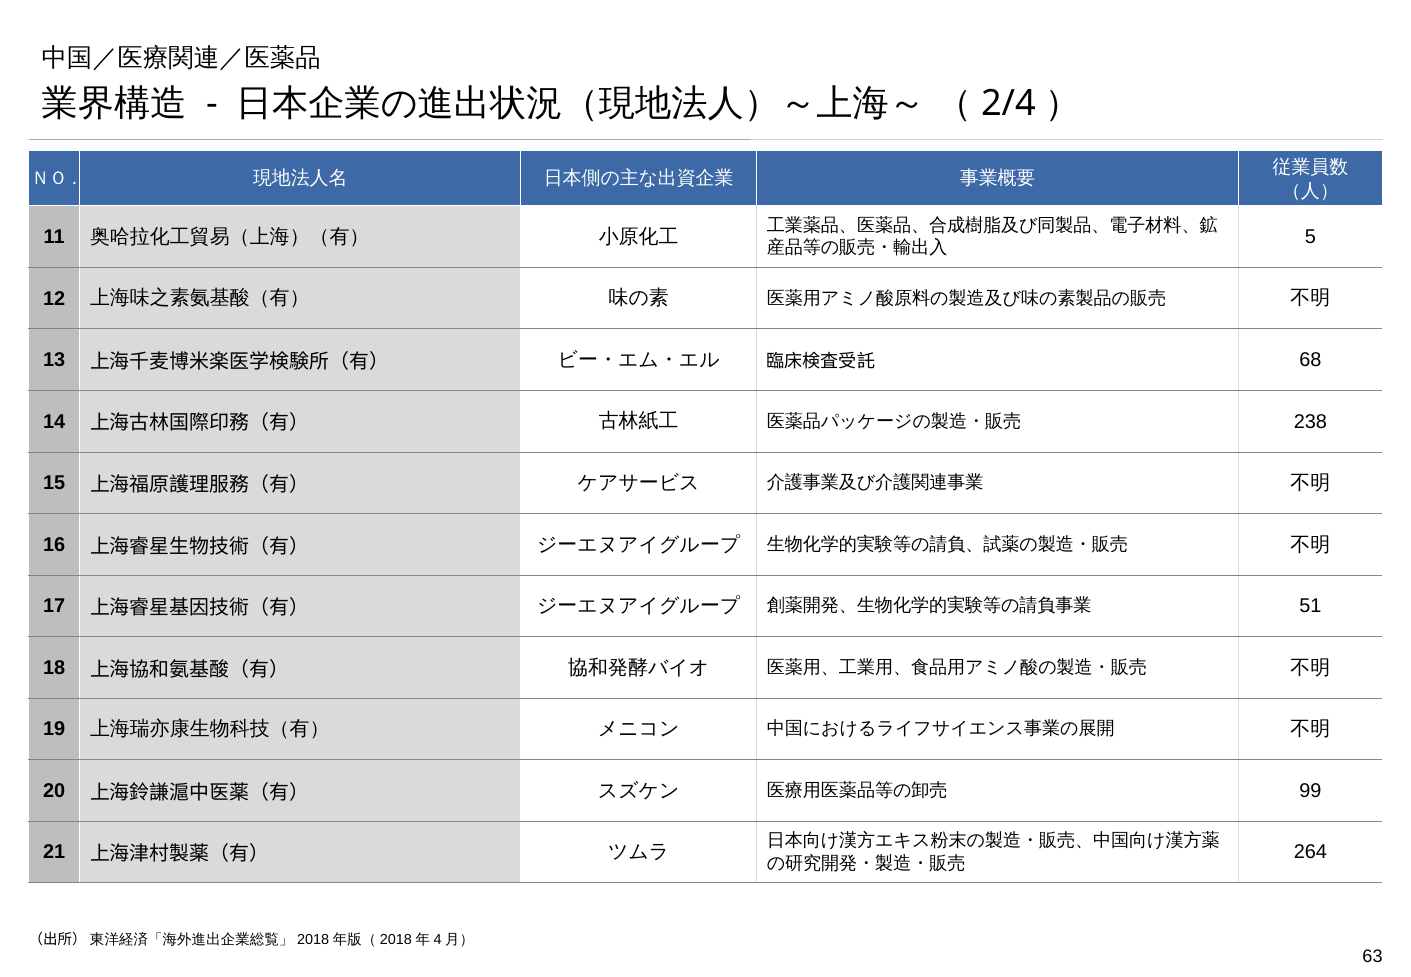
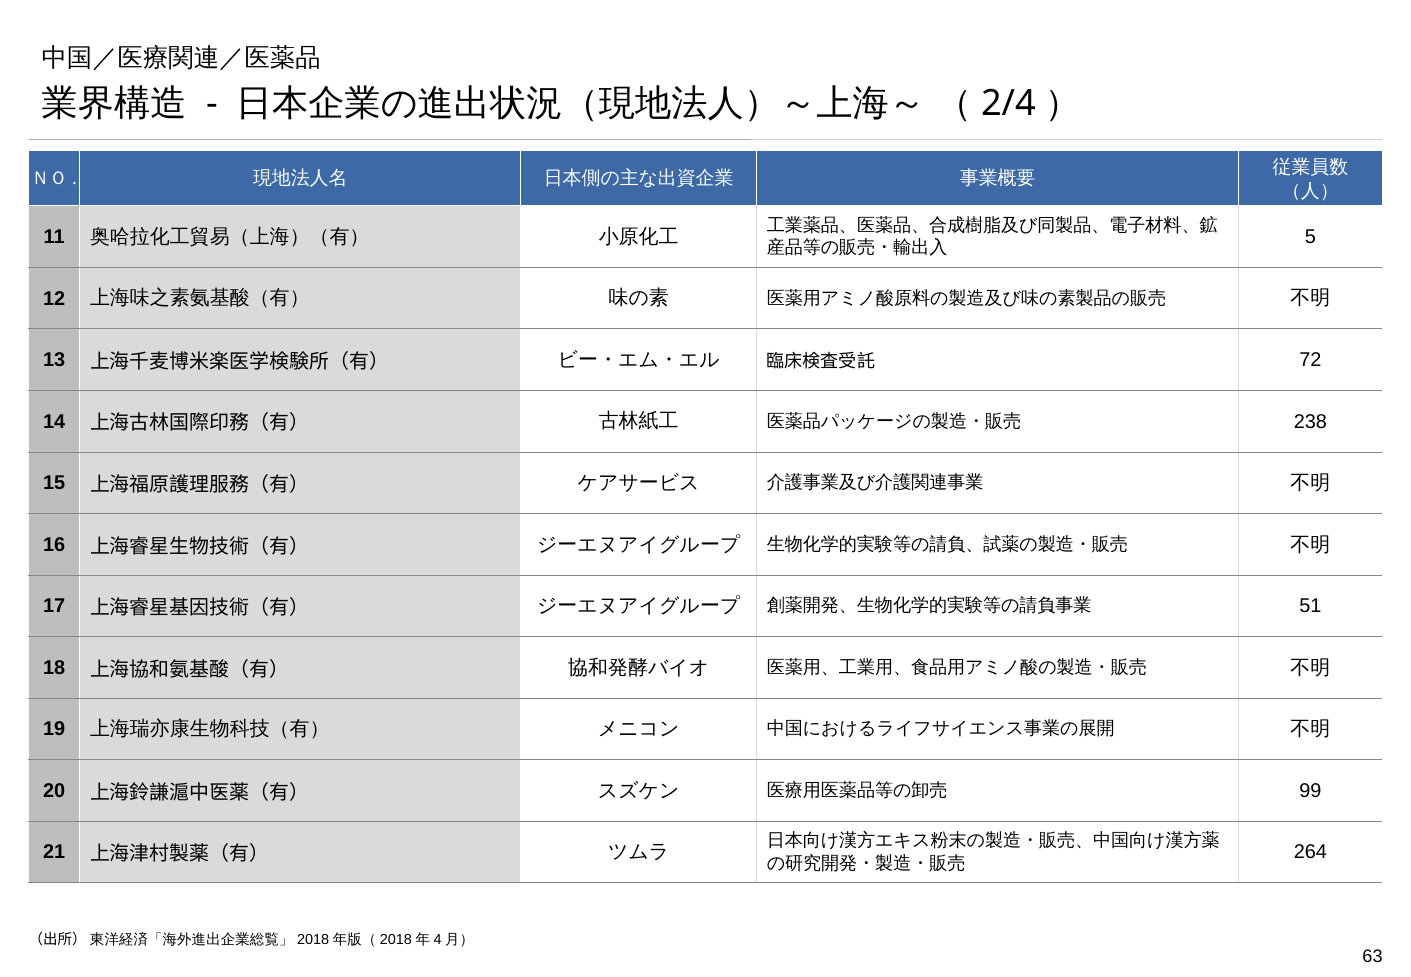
68: 68 -> 72
